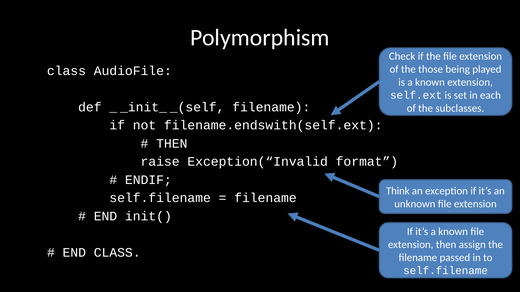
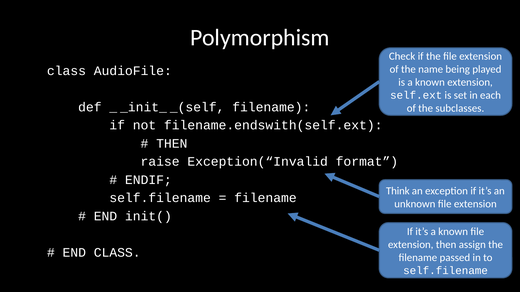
those: those -> name
